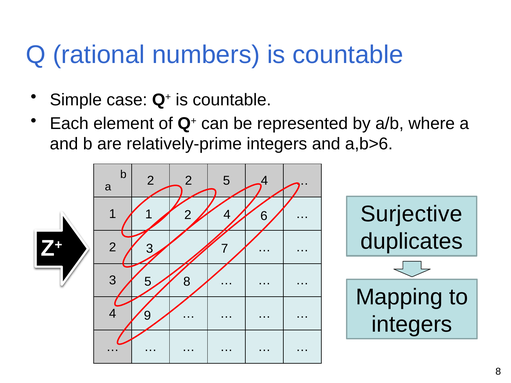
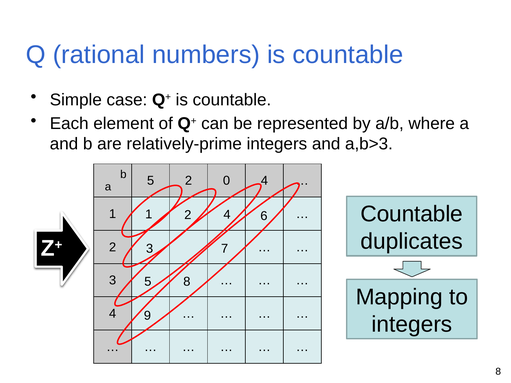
a,b>6: a,b>6 -> a,b>3
a 2: 2 -> 5
2 5: 5 -> 0
Surjective at (411, 214): Surjective -> Countable
